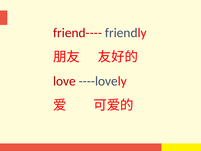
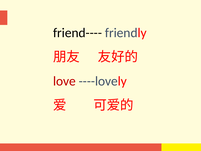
friend---- colour: red -> black
